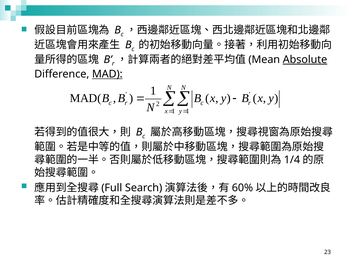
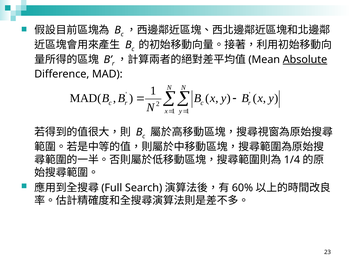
MAD underline: present -> none
